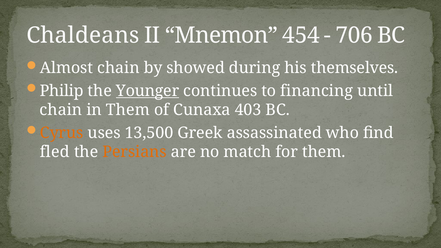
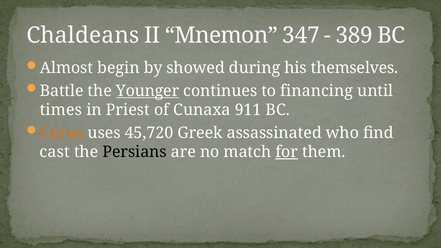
454: 454 -> 347
706: 706 -> 389
Almost chain: chain -> begin
Philip: Philip -> Battle
chain at (61, 110): chain -> times
in Them: Them -> Priest
403: 403 -> 911
13,500: 13,500 -> 45,720
fled: fled -> cast
Persians colour: orange -> black
for underline: none -> present
